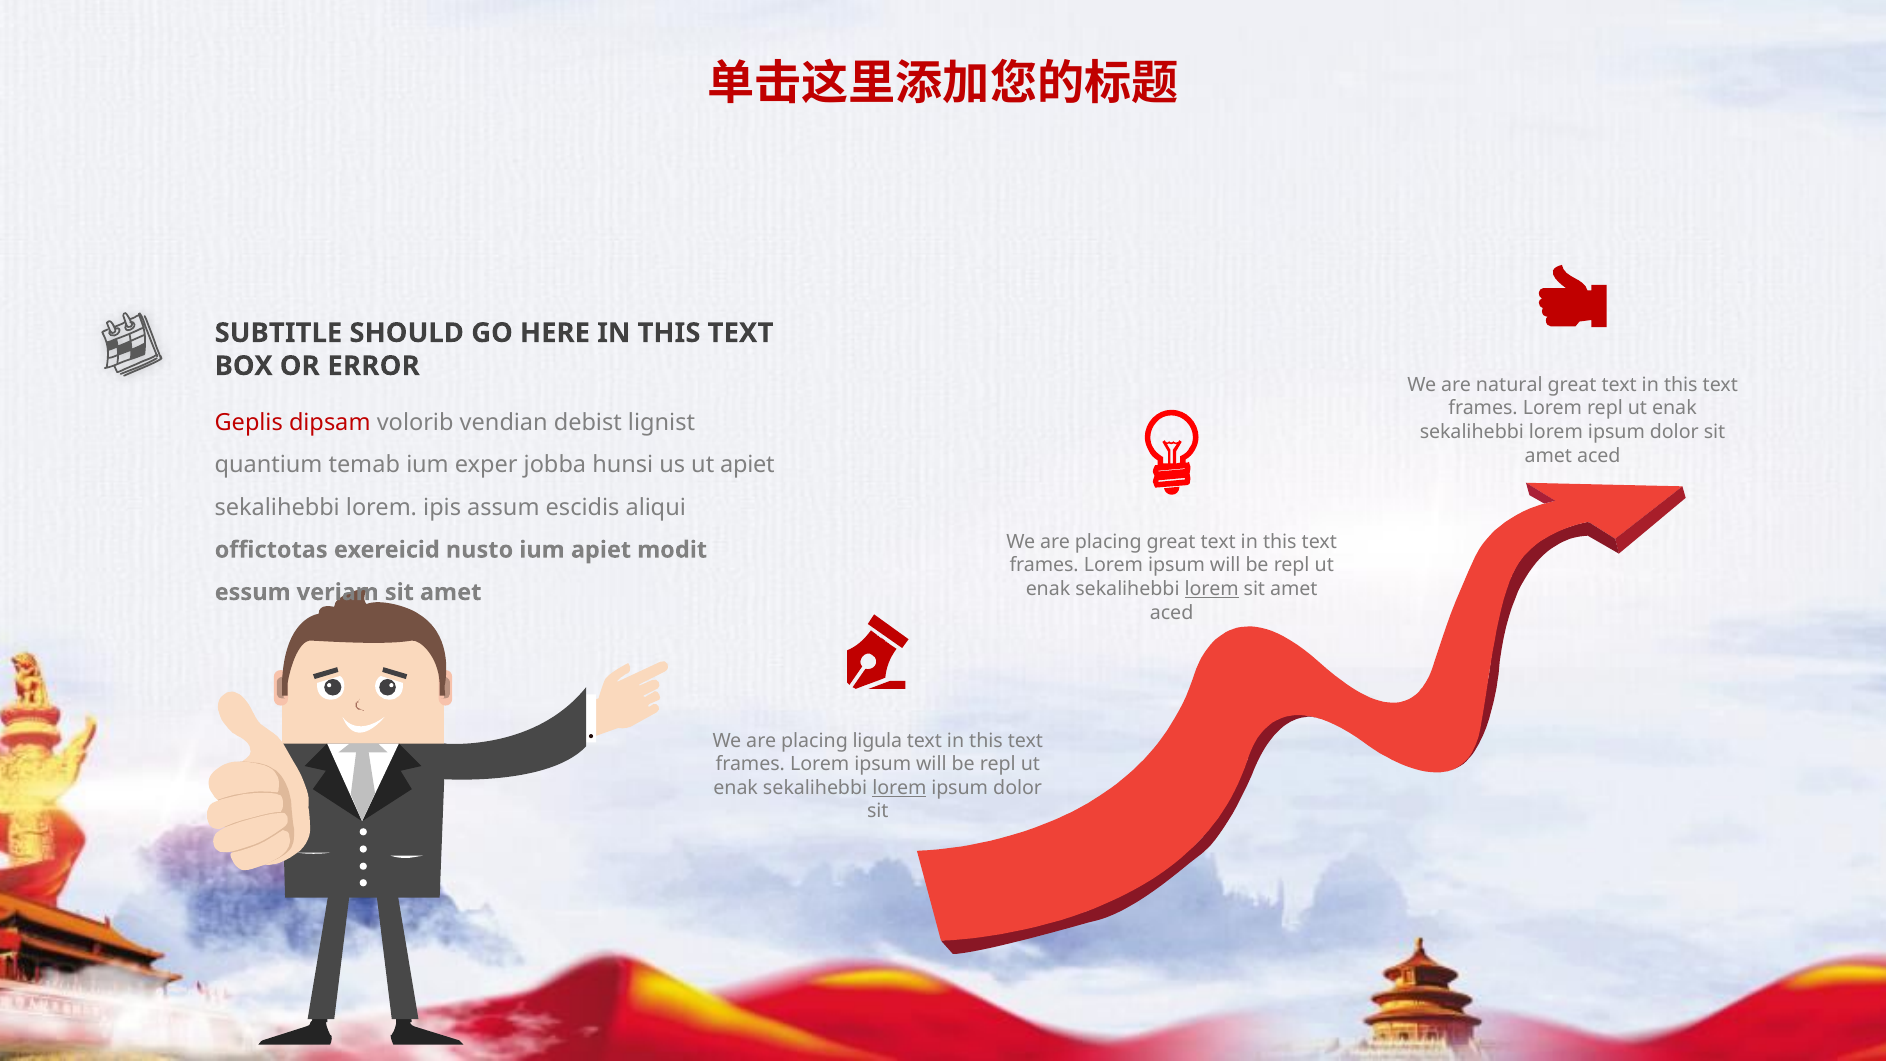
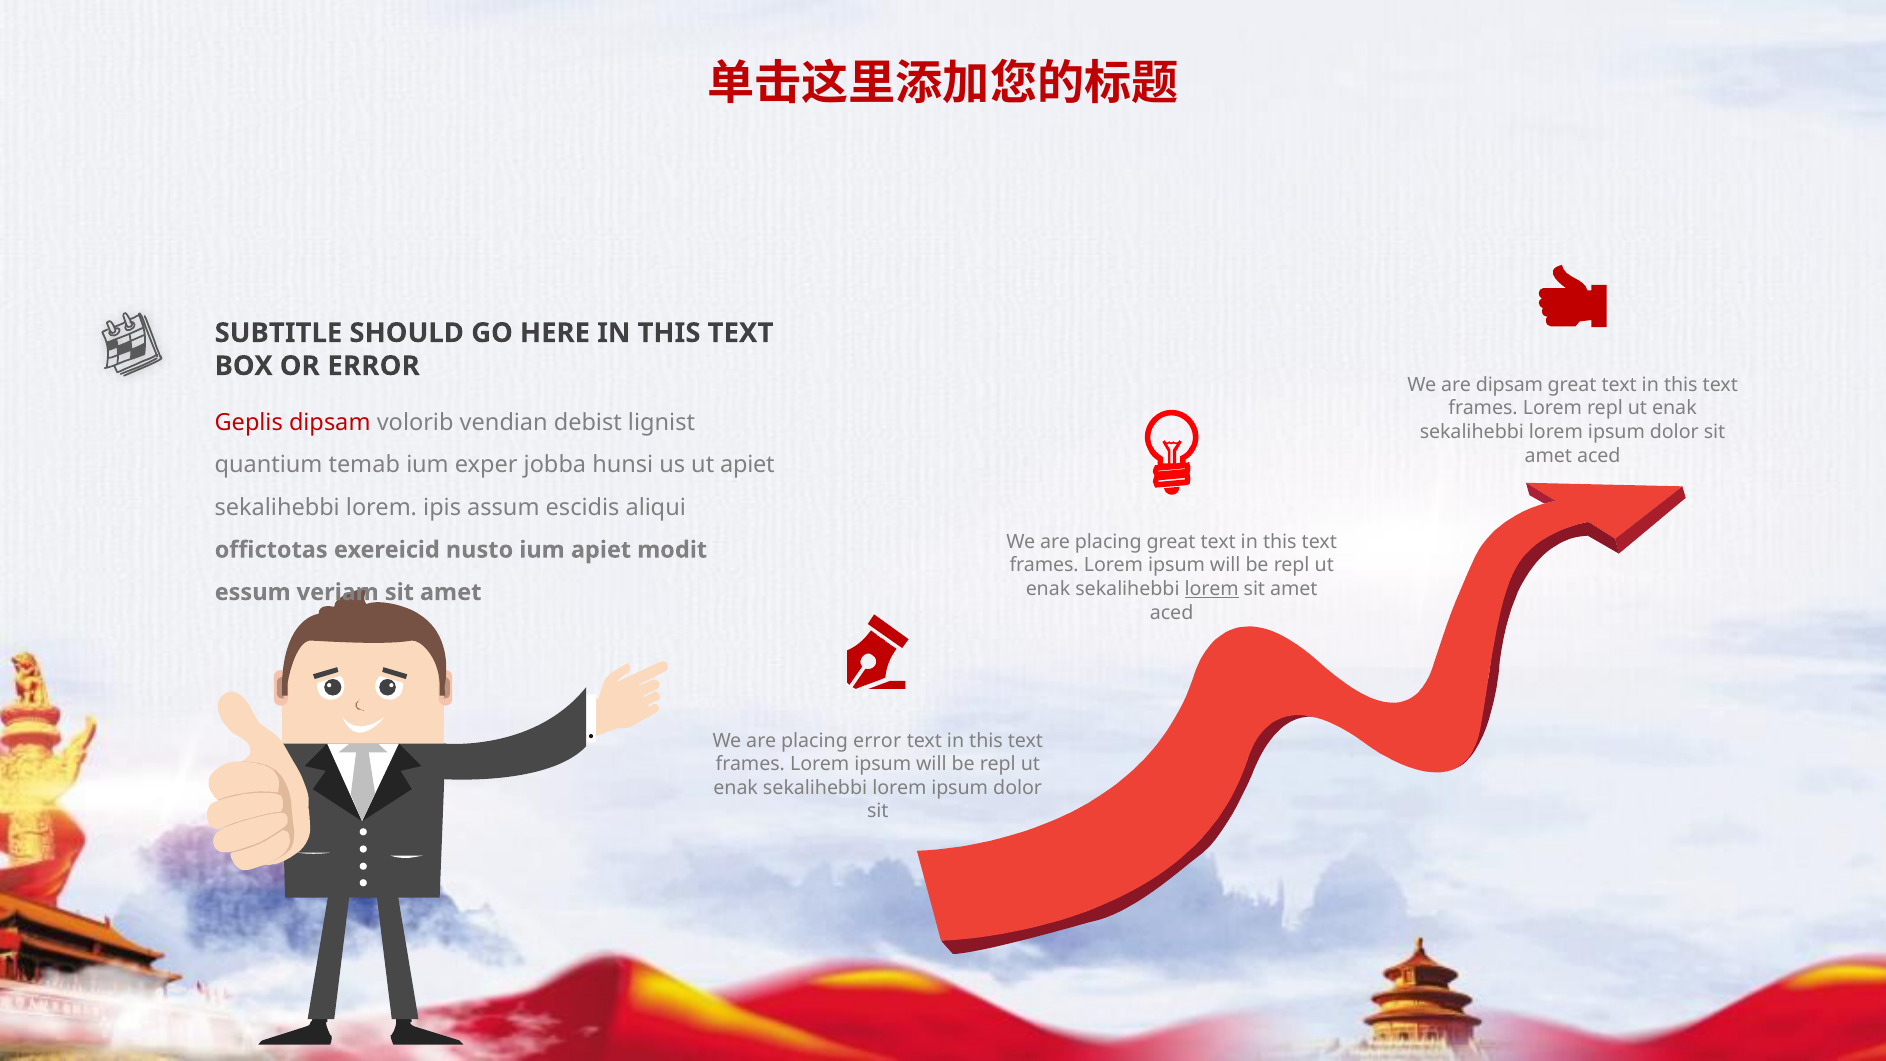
are natural: natural -> dipsam
placing ligula: ligula -> error
lorem at (899, 788) underline: present -> none
